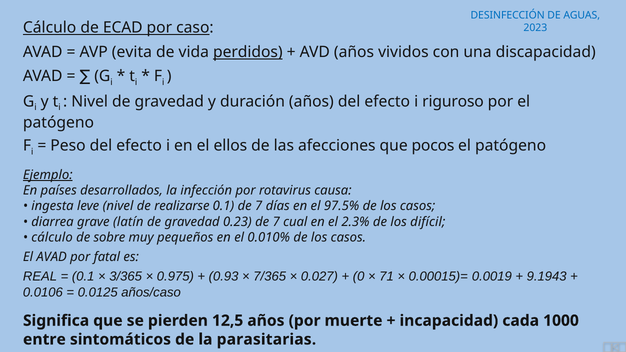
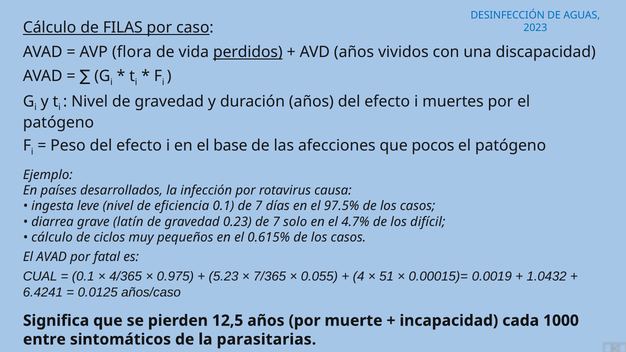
ECAD: ECAD -> FILAS
evita: evita -> flora
riguroso: riguroso -> muertes
ellos: ellos -> base
Ejemplo underline: present -> none
realizarse: realizarse -> eficiencia
cual: cual -> solo
2.3%: 2.3% -> 4.7%
sobre: sobre -> ciclos
0.010%: 0.010% -> 0.615%
REAL: REAL -> CUAL
3/365: 3/365 -> 4/365
0.93: 0.93 -> 5.23
0.027: 0.027 -> 0.055
0: 0 -> 4
71: 71 -> 51
9.1943: 9.1943 -> 1.0432
0.0106: 0.0106 -> 6.4241
